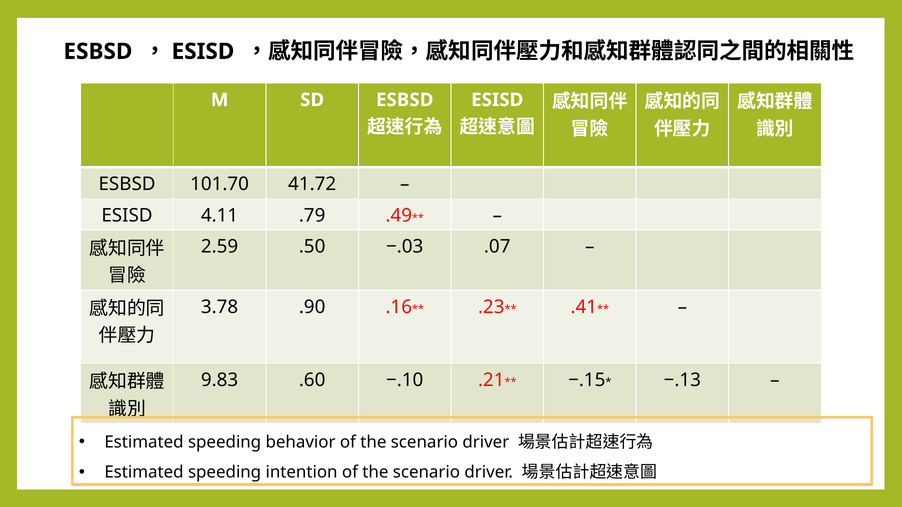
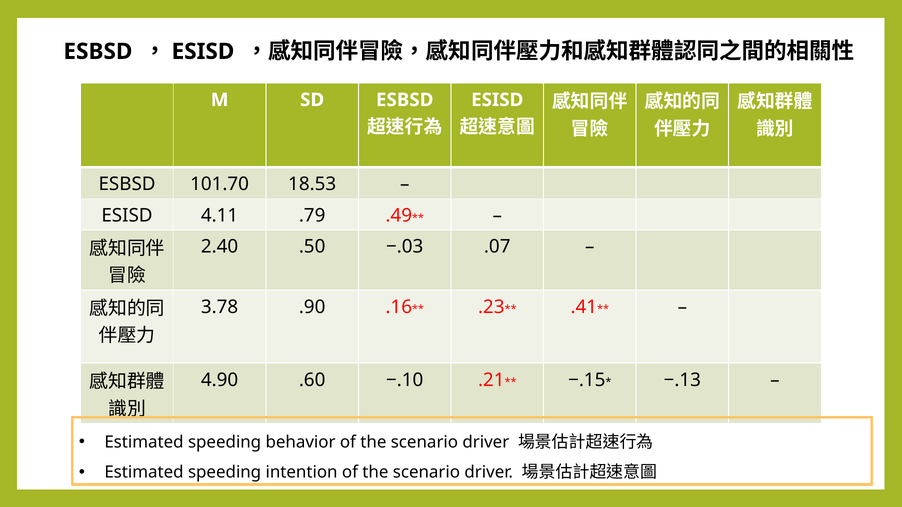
41.72: 41.72 -> 18.53
2.59: 2.59 -> 2.40
9.83: 9.83 -> 4.90
